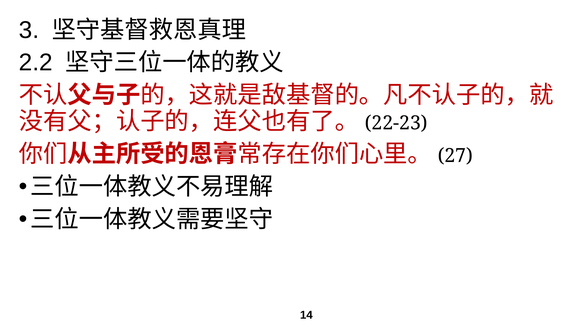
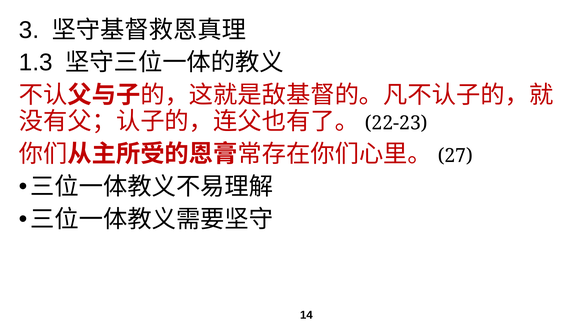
2.2: 2.2 -> 1.3
